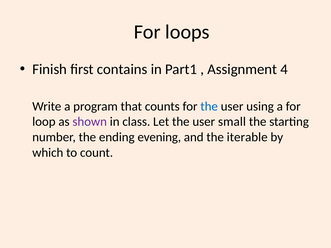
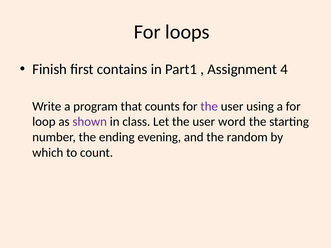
the at (209, 106) colour: blue -> purple
small: small -> word
iterable: iterable -> random
